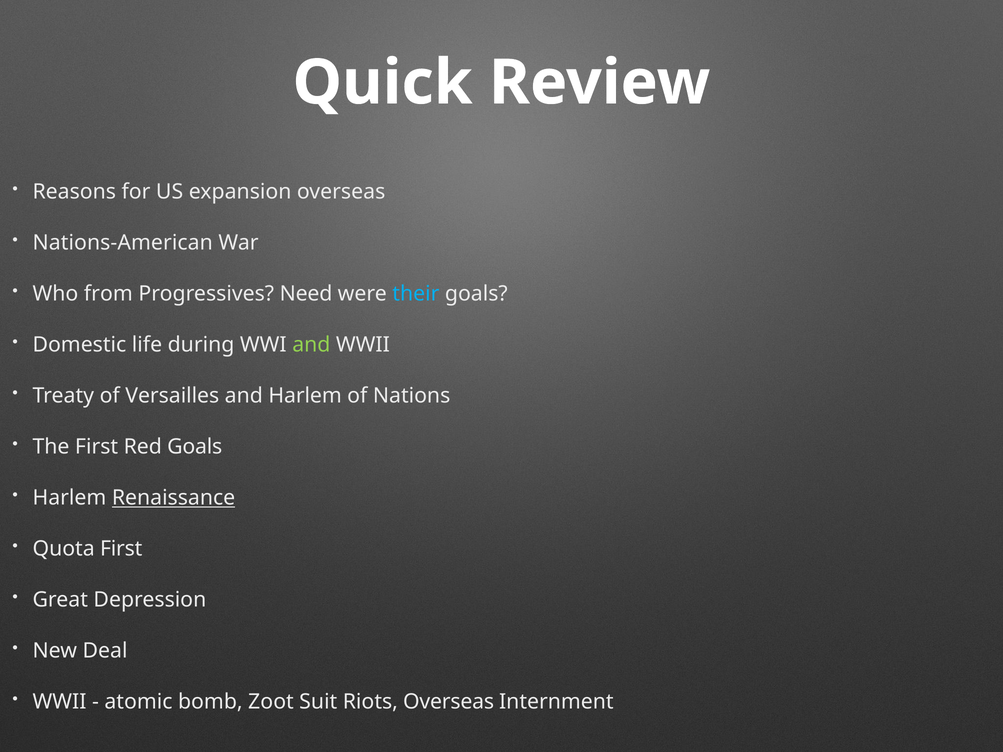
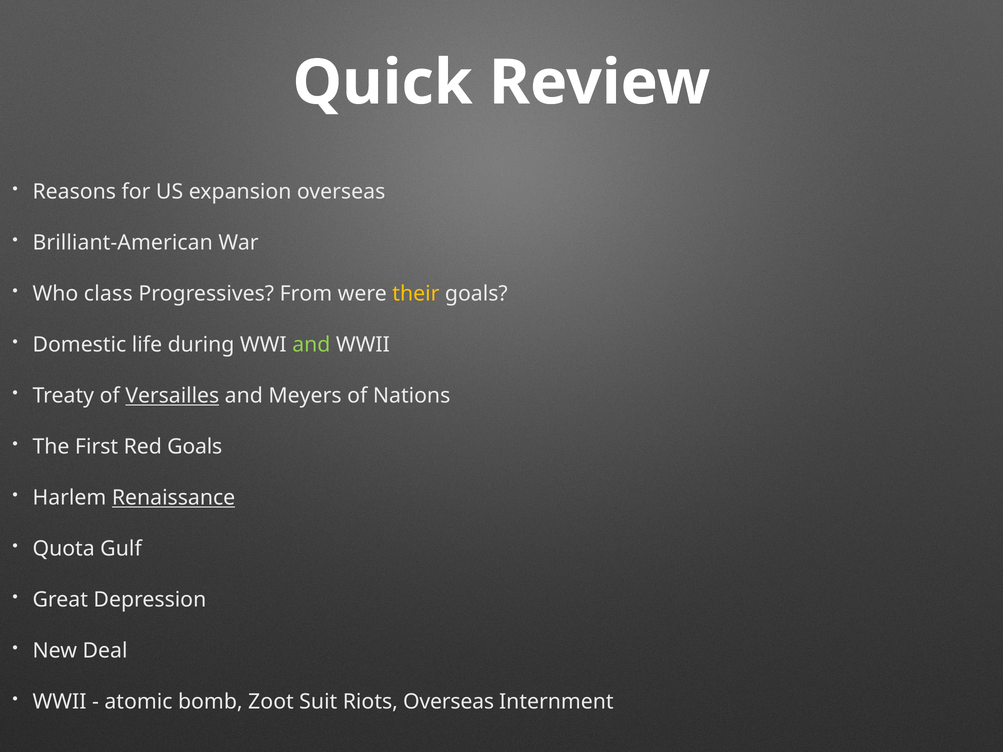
Nations-American: Nations-American -> Brilliant-American
from: from -> class
Need: Need -> From
their colour: light blue -> yellow
Versailles underline: none -> present
and Harlem: Harlem -> Meyers
Quota First: First -> Gulf
